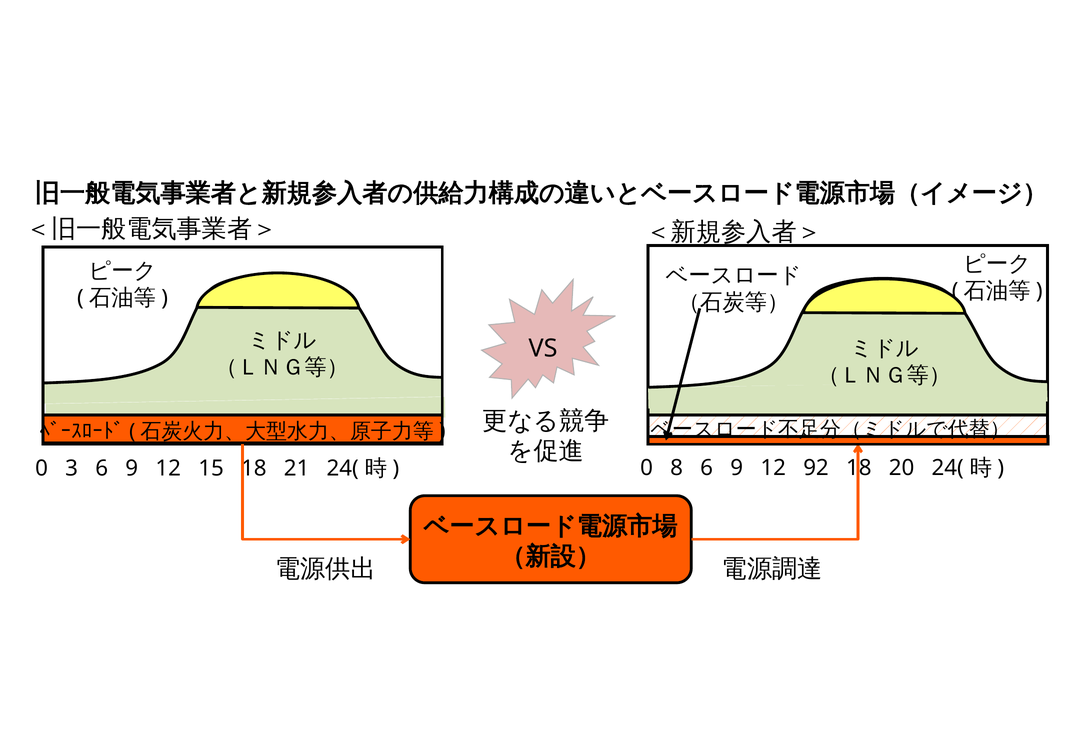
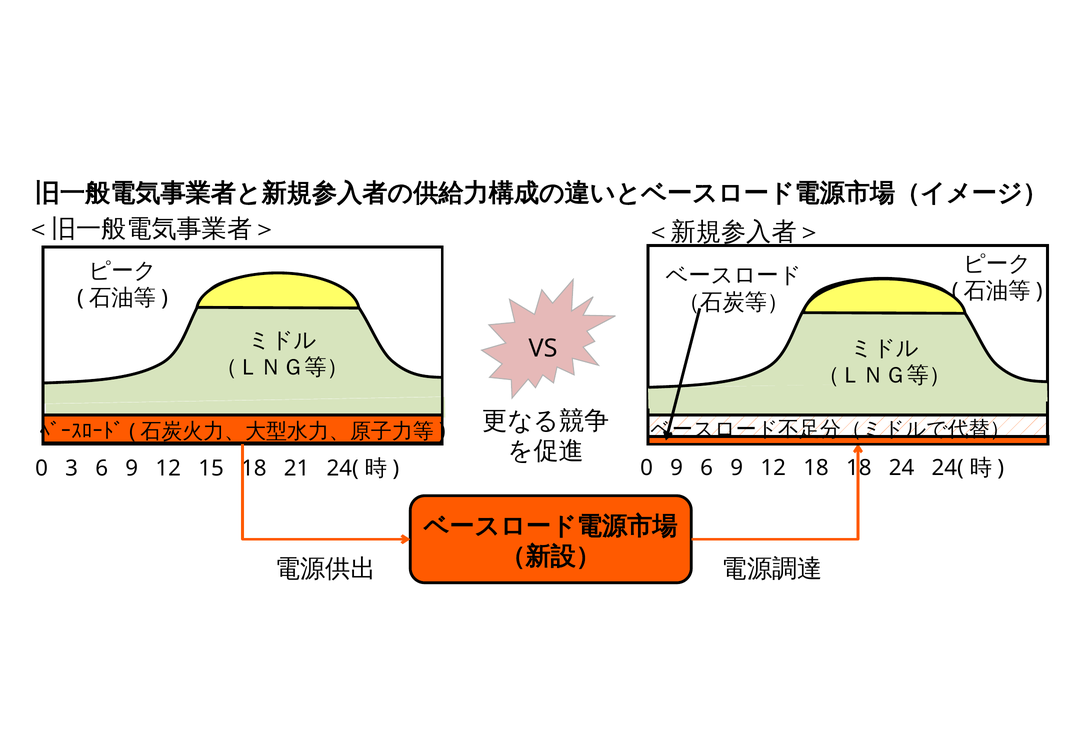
0 8: 8 -> 9
12 92: 92 -> 18
20: 20 -> 24
